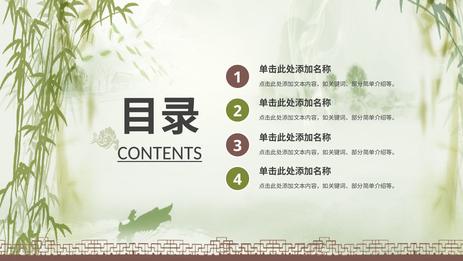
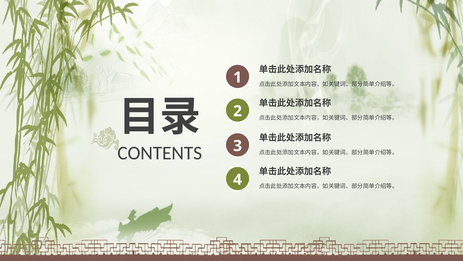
CONTENTS underline: present -> none
